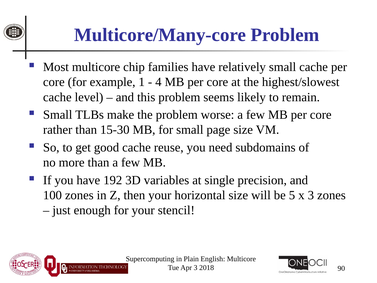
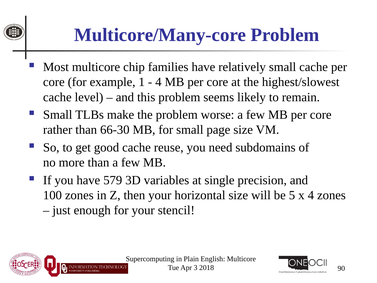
15-30: 15-30 -> 66-30
192: 192 -> 579
x 3: 3 -> 4
